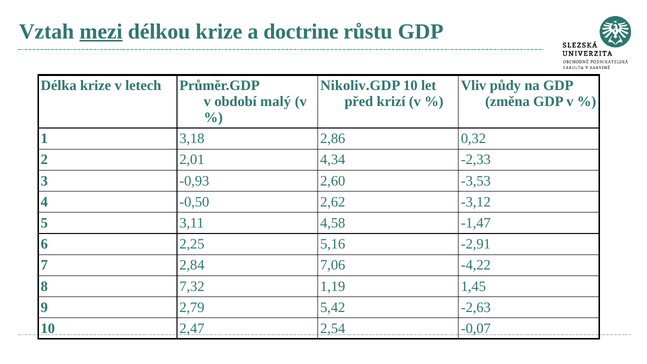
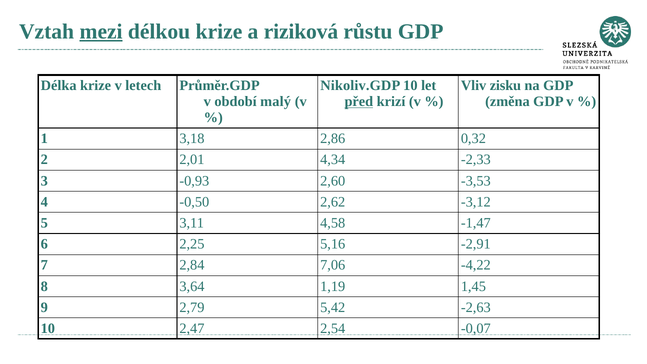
doctrine: doctrine -> riziková
půdy: půdy -> zisku
před underline: none -> present
7,32: 7,32 -> 3,64
